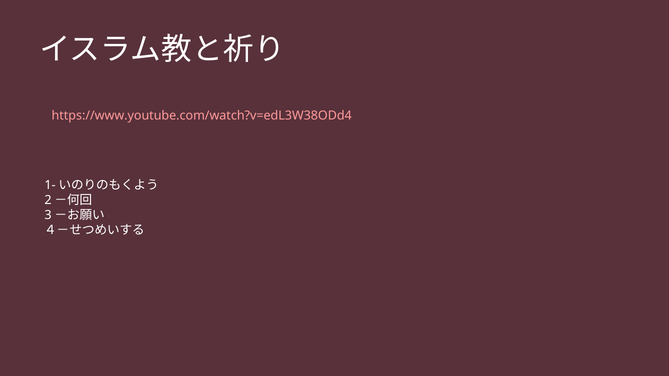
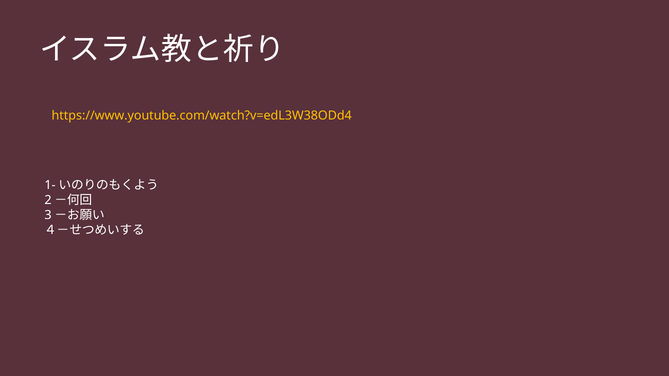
https://www.youtube.com/watch?v=edL3W38ODd4 colour: pink -> yellow
